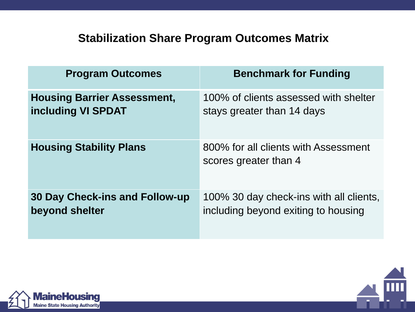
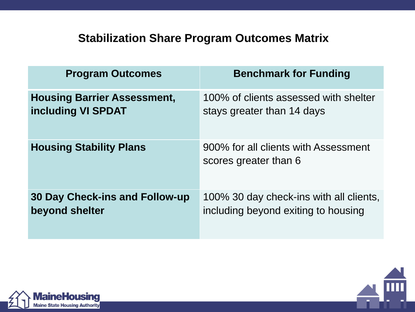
800%: 800% -> 900%
4: 4 -> 6
